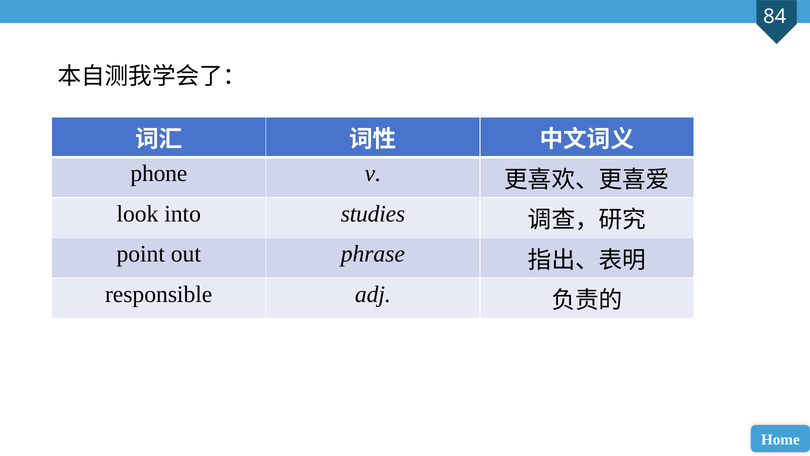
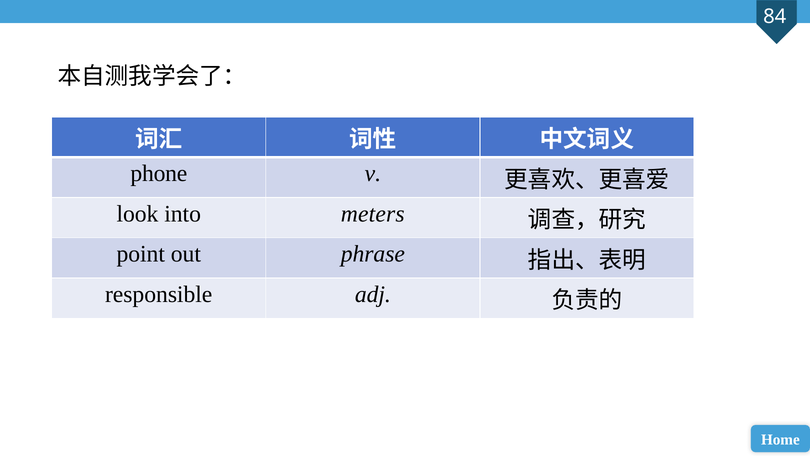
studies: studies -> meters
